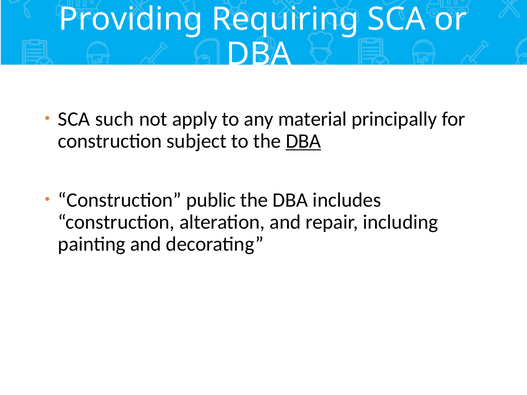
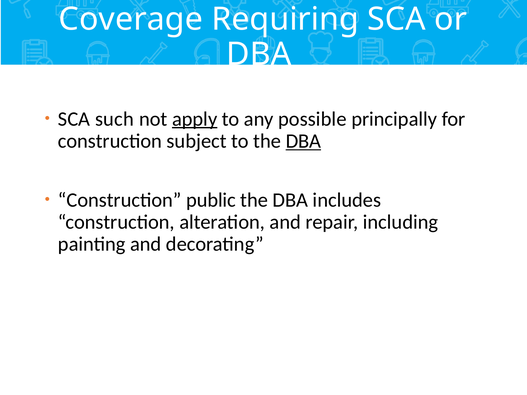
Providing: Providing -> Coverage
apply underline: none -> present
material: material -> possible
